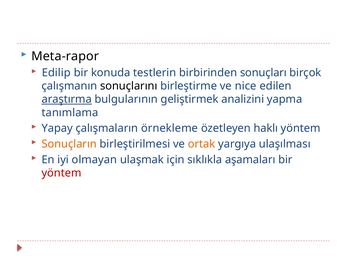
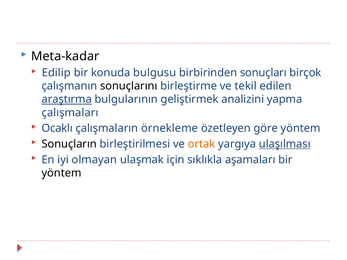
Meta-rapor: Meta-rapor -> Meta-kadar
testlerin: testlerin -> bulgusu
nice: nice -> tekil
tanımlama: tanımlama -> çalışmaları
Yapay: Yapay -> Ocaklı
haklı: haklı -> göre
Sonuçların colour: orange -> black
ulaşılması underline: none -> present
yöntem at (61, 173) colour: red -> black
